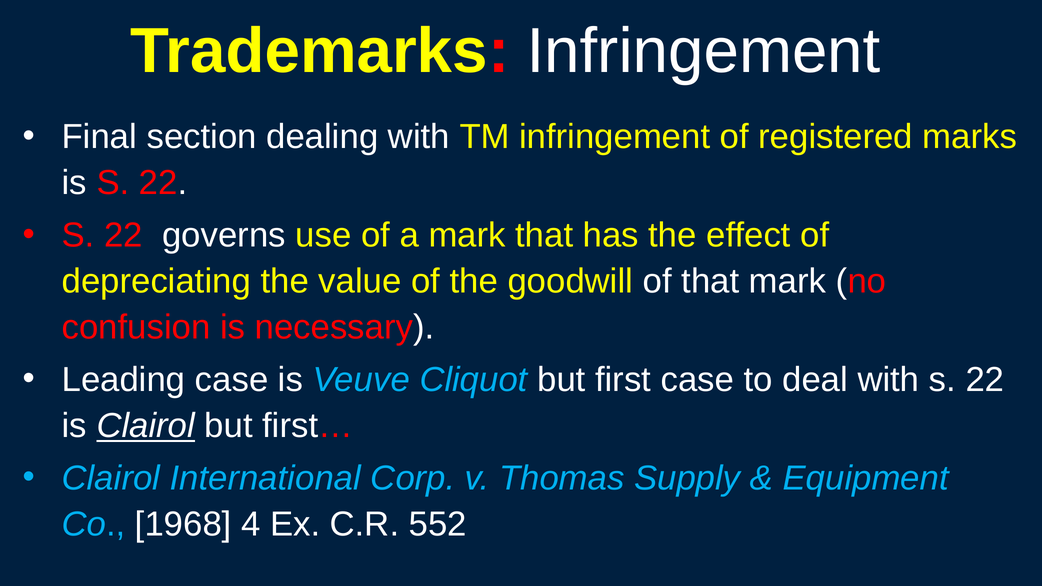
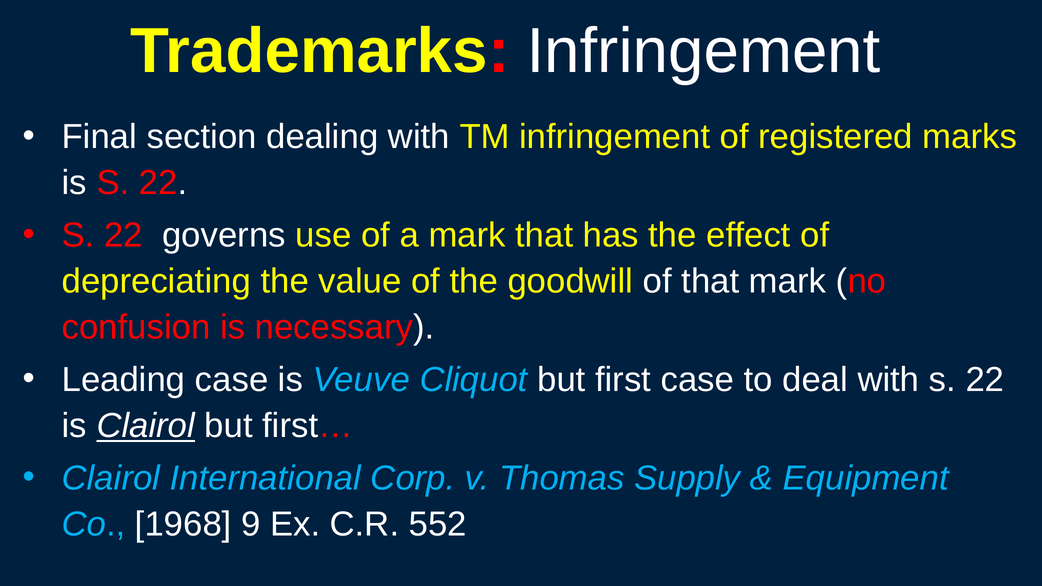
4: 4 -> 9
